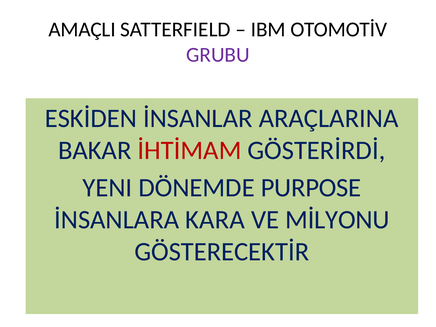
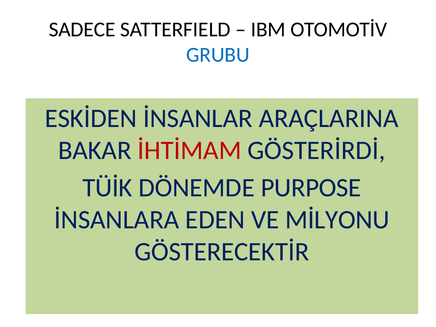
AMAÇLI: AMAÇLI -> SADECE
GRUBU colour: purple -> blue
YENI: YENI -> TÜİK
KARA: KARA -> EDEN
